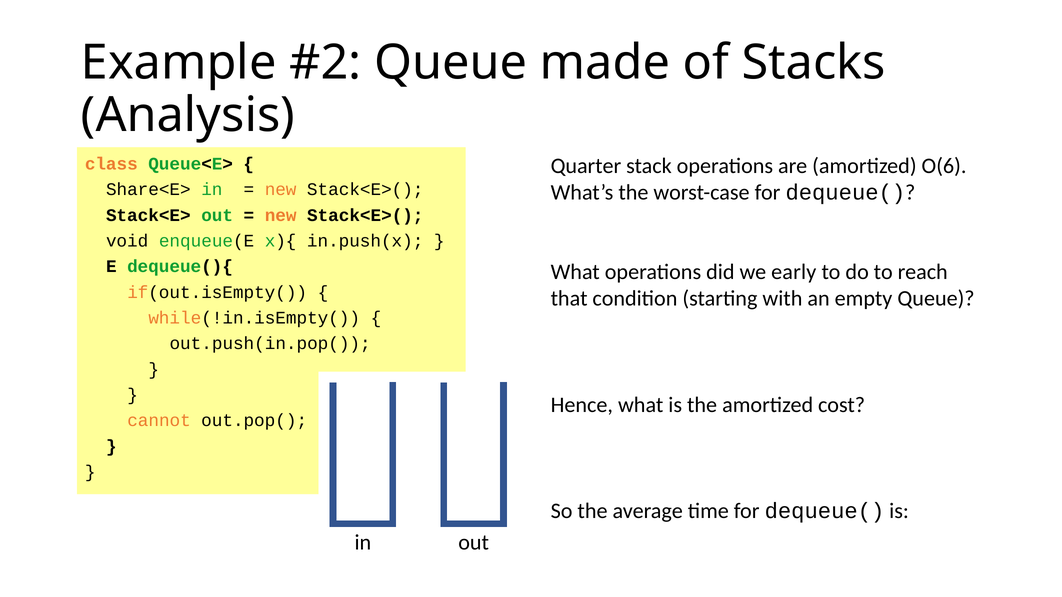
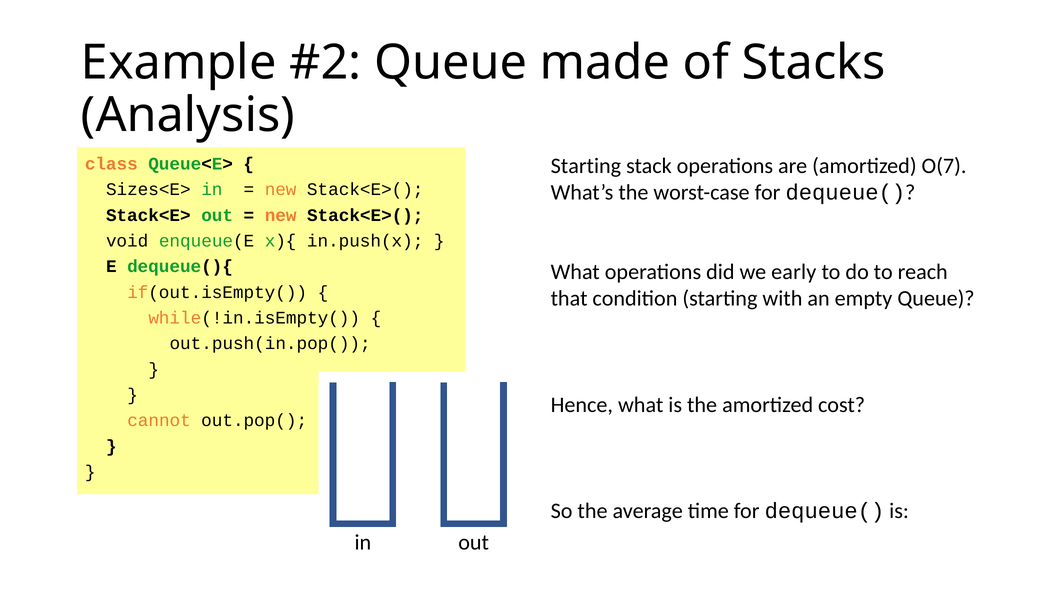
Quarter at (586, 166): Quarter -> Starting
O(6: O(6 -> O(7
Share<E>: Share<E> -> Sizes<E>
